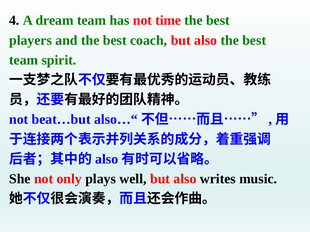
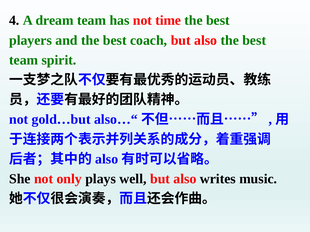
beat…but: beat…but -> gold…but
